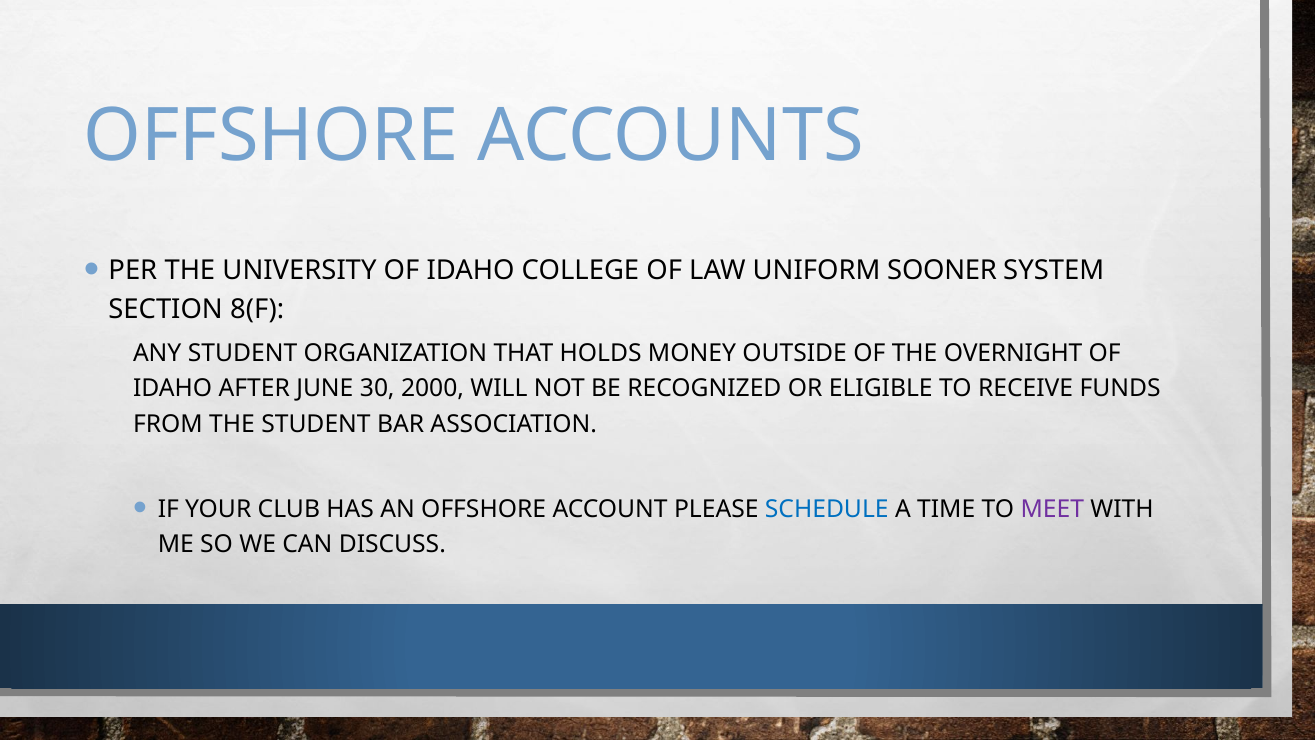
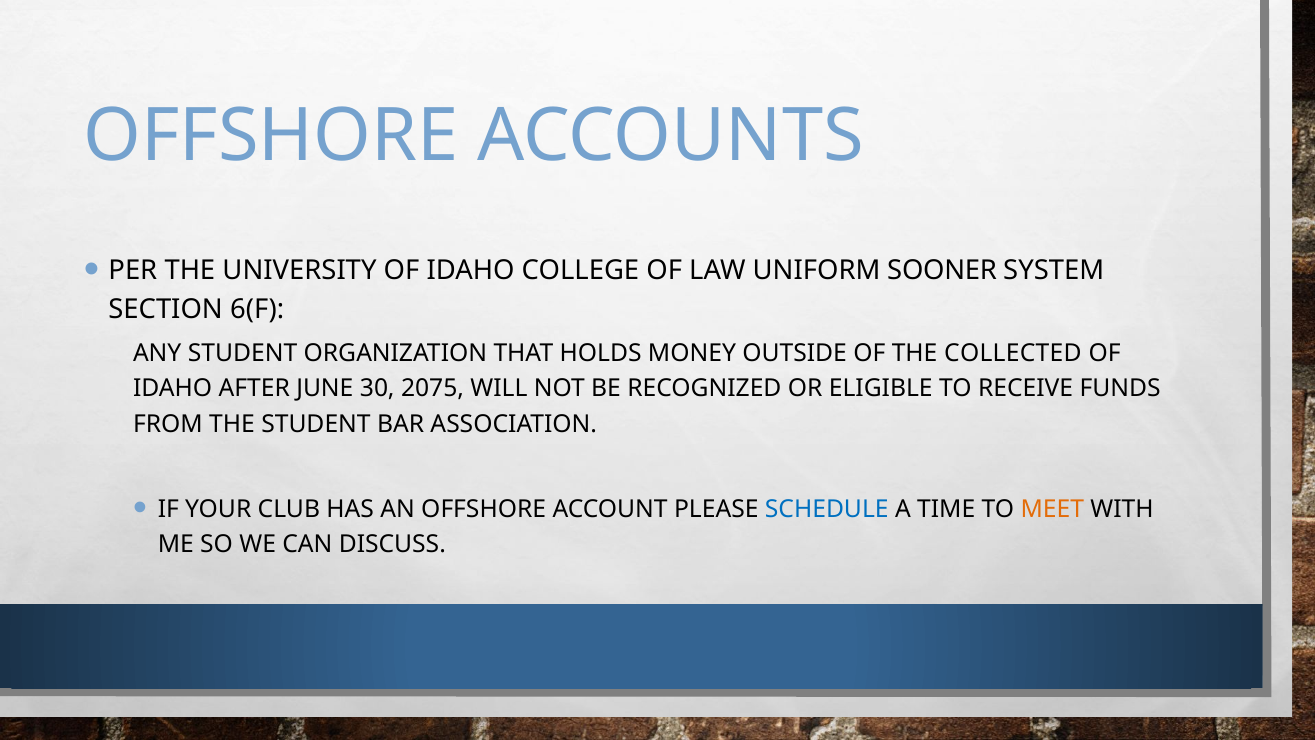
8(F: 8(F -> 6(F
OVERNIGHT: OVERNIGHT -> COLLECTED
2000: 2000 -> 2075
MEET colour: purple -> orange
